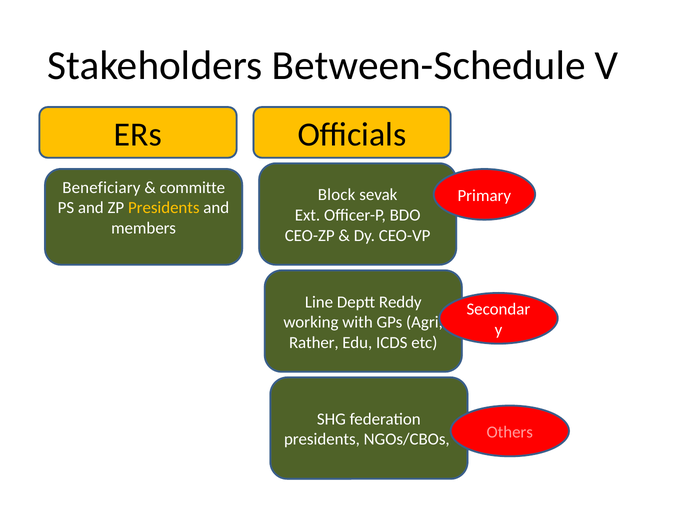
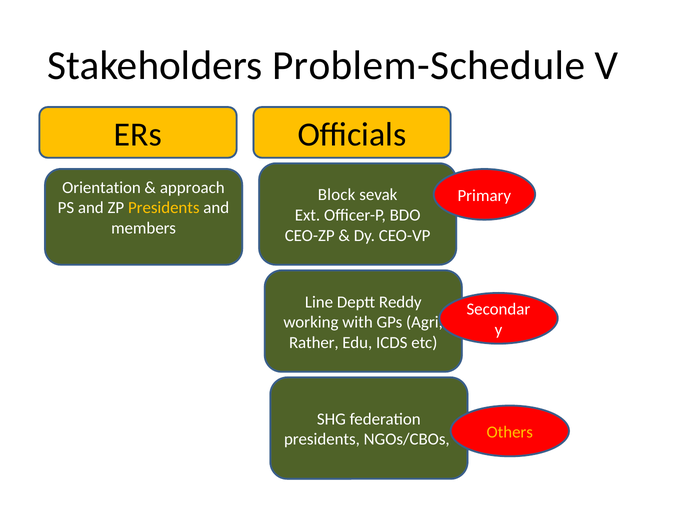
Between-Schedule: Between-Schedule -> Problem-Schedule
Beneficiary: Beneficiary -> Orientation
committe: committe -> approach
Others colour: pink -> yellow
